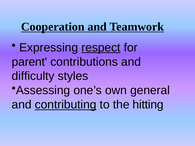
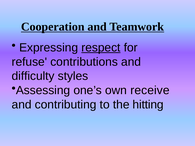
parent: parent -> refuse
general: general -> receive
contributing underline: present -> none
